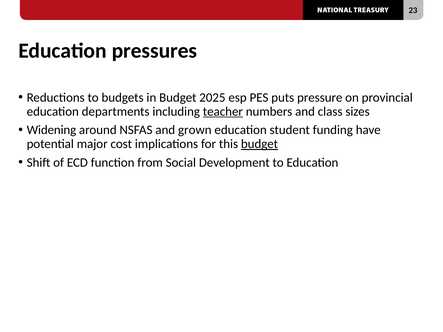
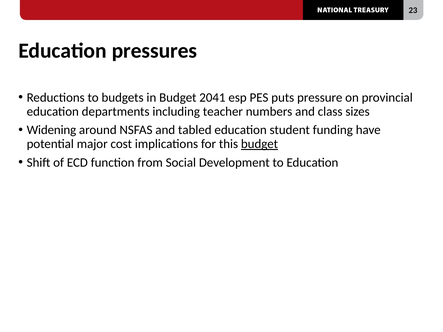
2025: 2025 -> 2041
teacher underline: present -> none
grown: grown -> tabled
